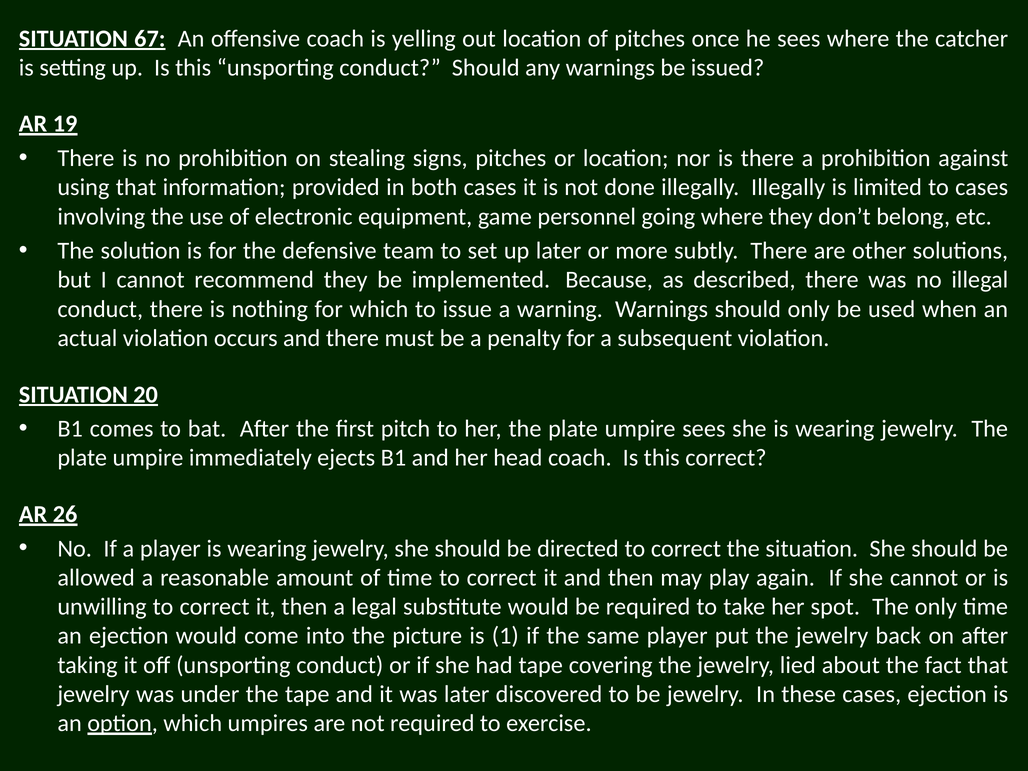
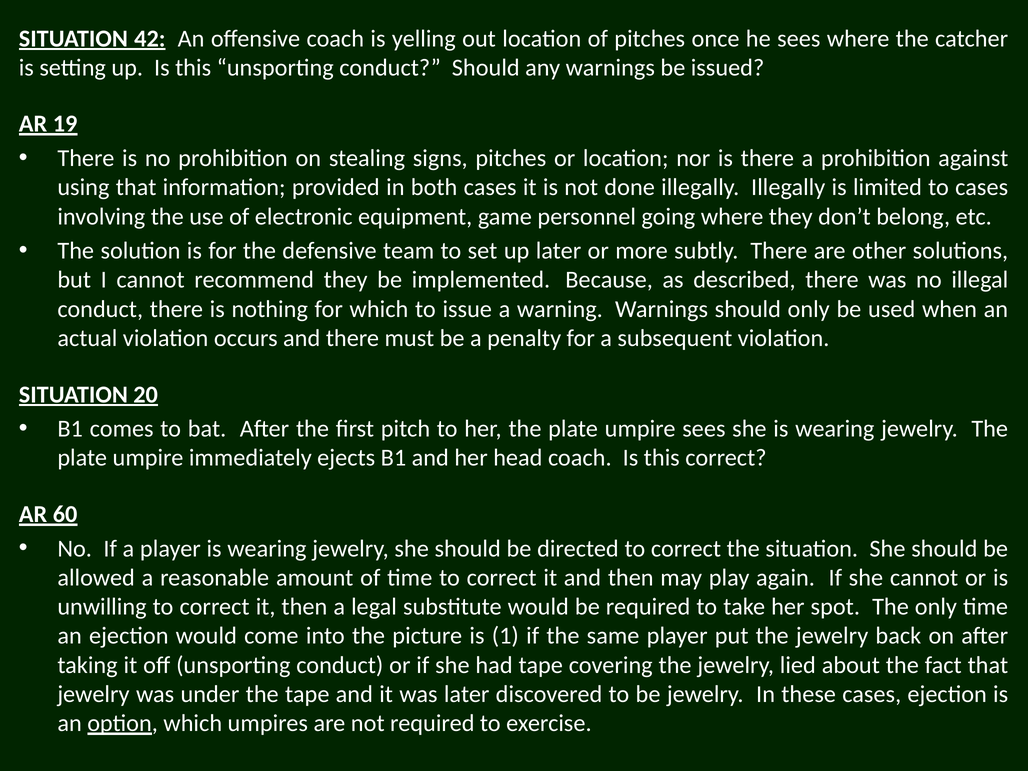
67: 67 -> 42
26: 26 -> 60
